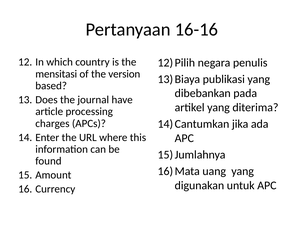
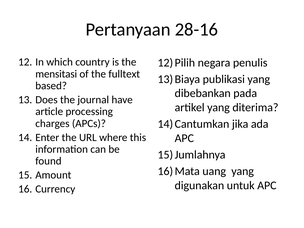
16-16: 16-16 -> 28-16
version: version -> fulltext
